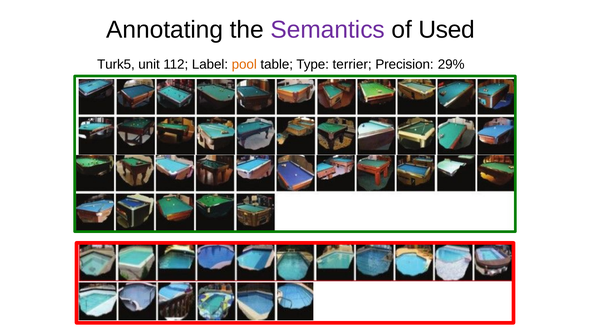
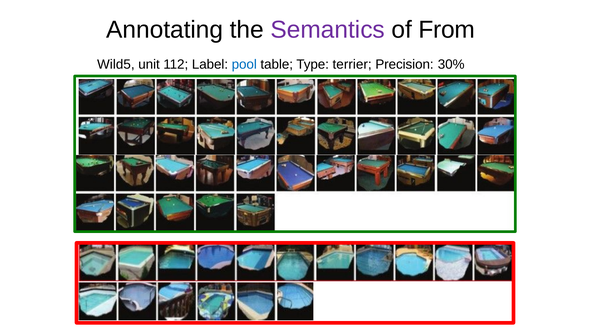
Used: Used -> From
Turk5: Turk5 -> Wild5
pool colour: orange -> blue
29%: 29% -> 30%
